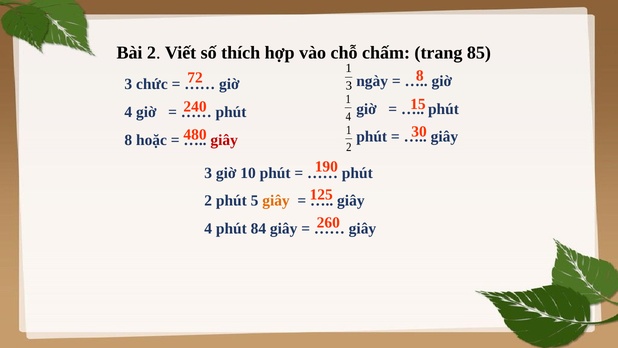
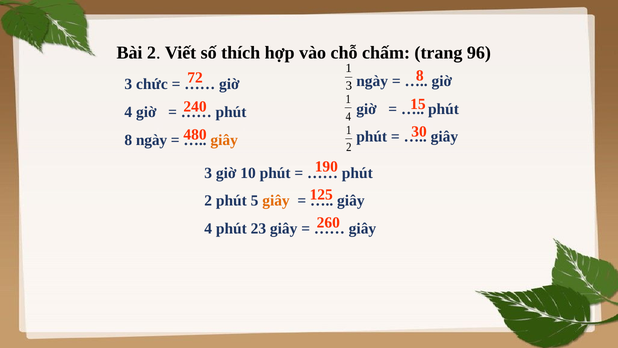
85: 85 -> 96
8 hoặc: hoặc -> ngày
giây at (224, 140) colour: red -> orange
84: 84 -> 23
